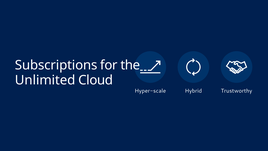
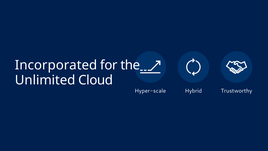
Subscriptions: Subscriptions -> Incorporated
